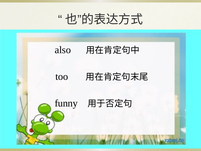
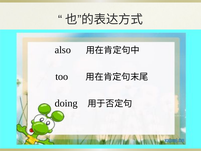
funny: funny -> doing
